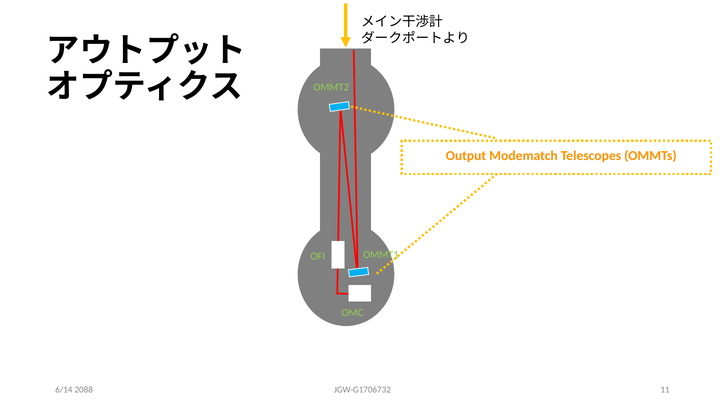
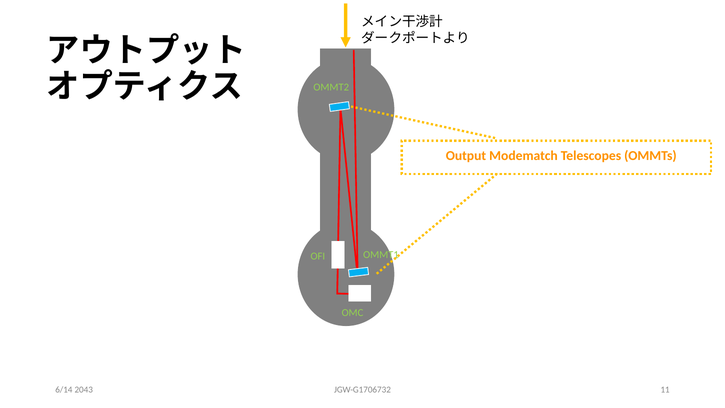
2088: 2088 -> 2043
